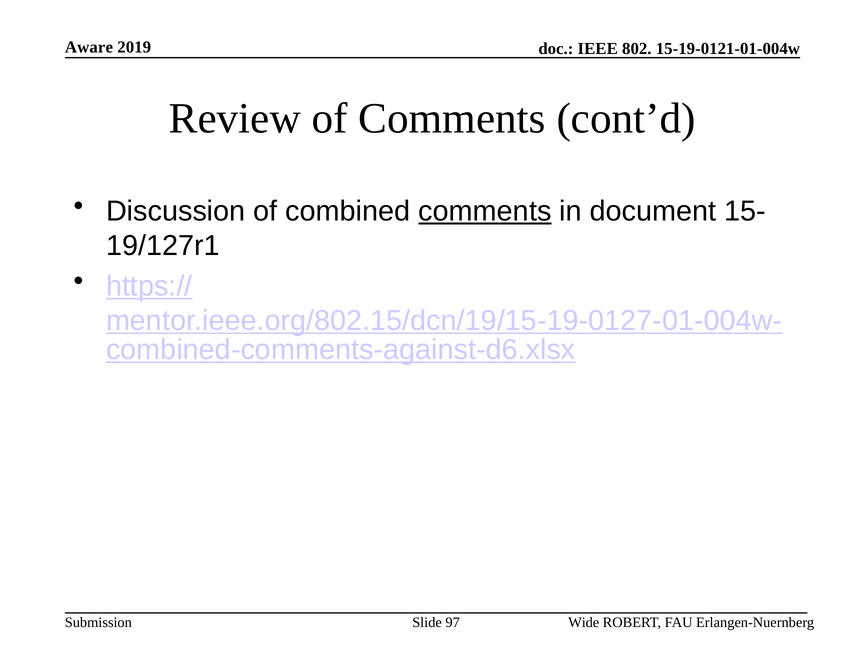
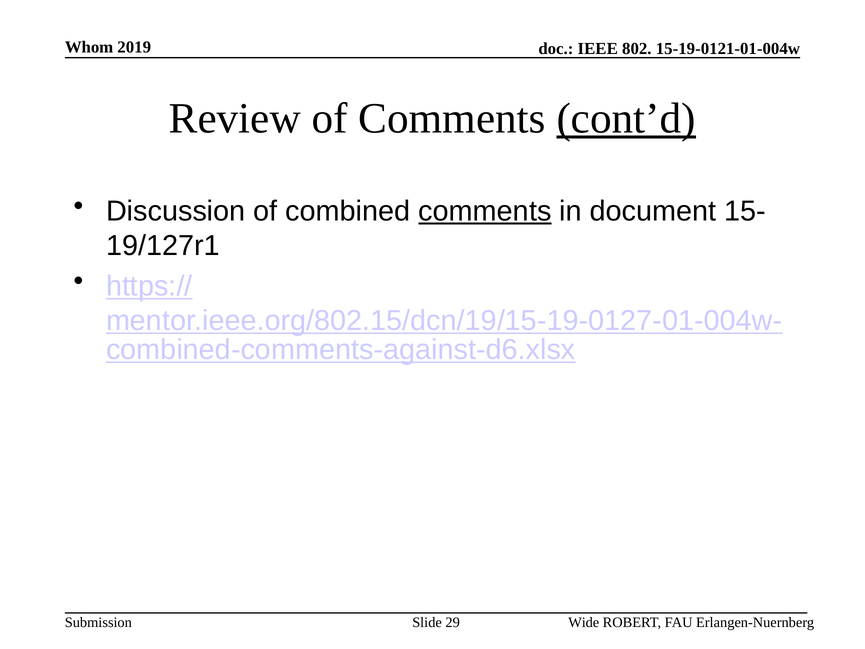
Aware: Aware -> Whom
cont’d underline: none -> present
97: 97 -> 29
